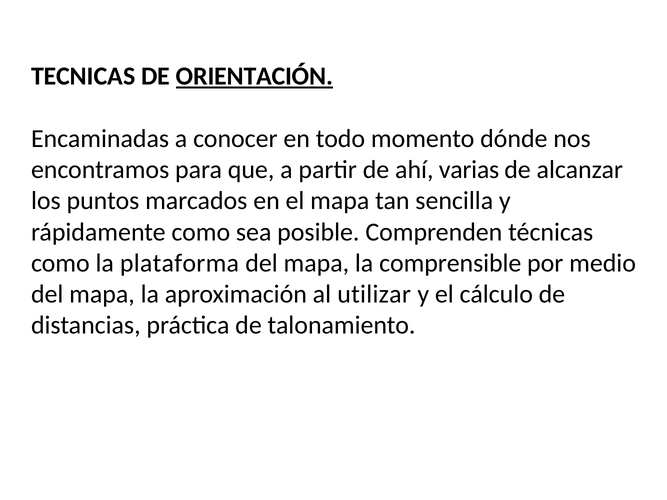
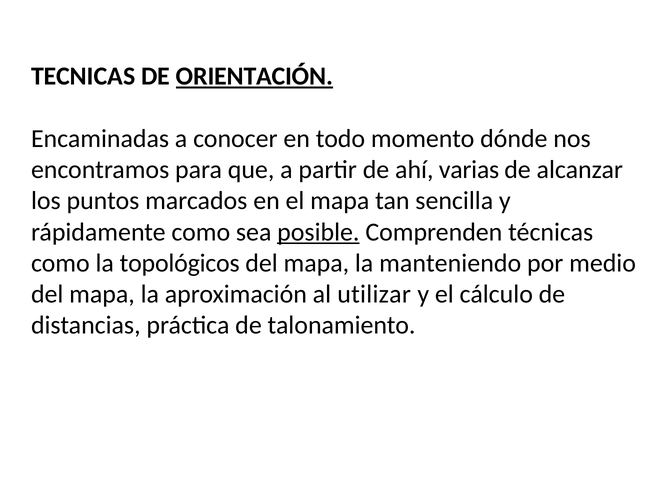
posible underline: none -> present
plataforma: plataforma -> topológicos
comprensible: comprensible -> manteniendo
